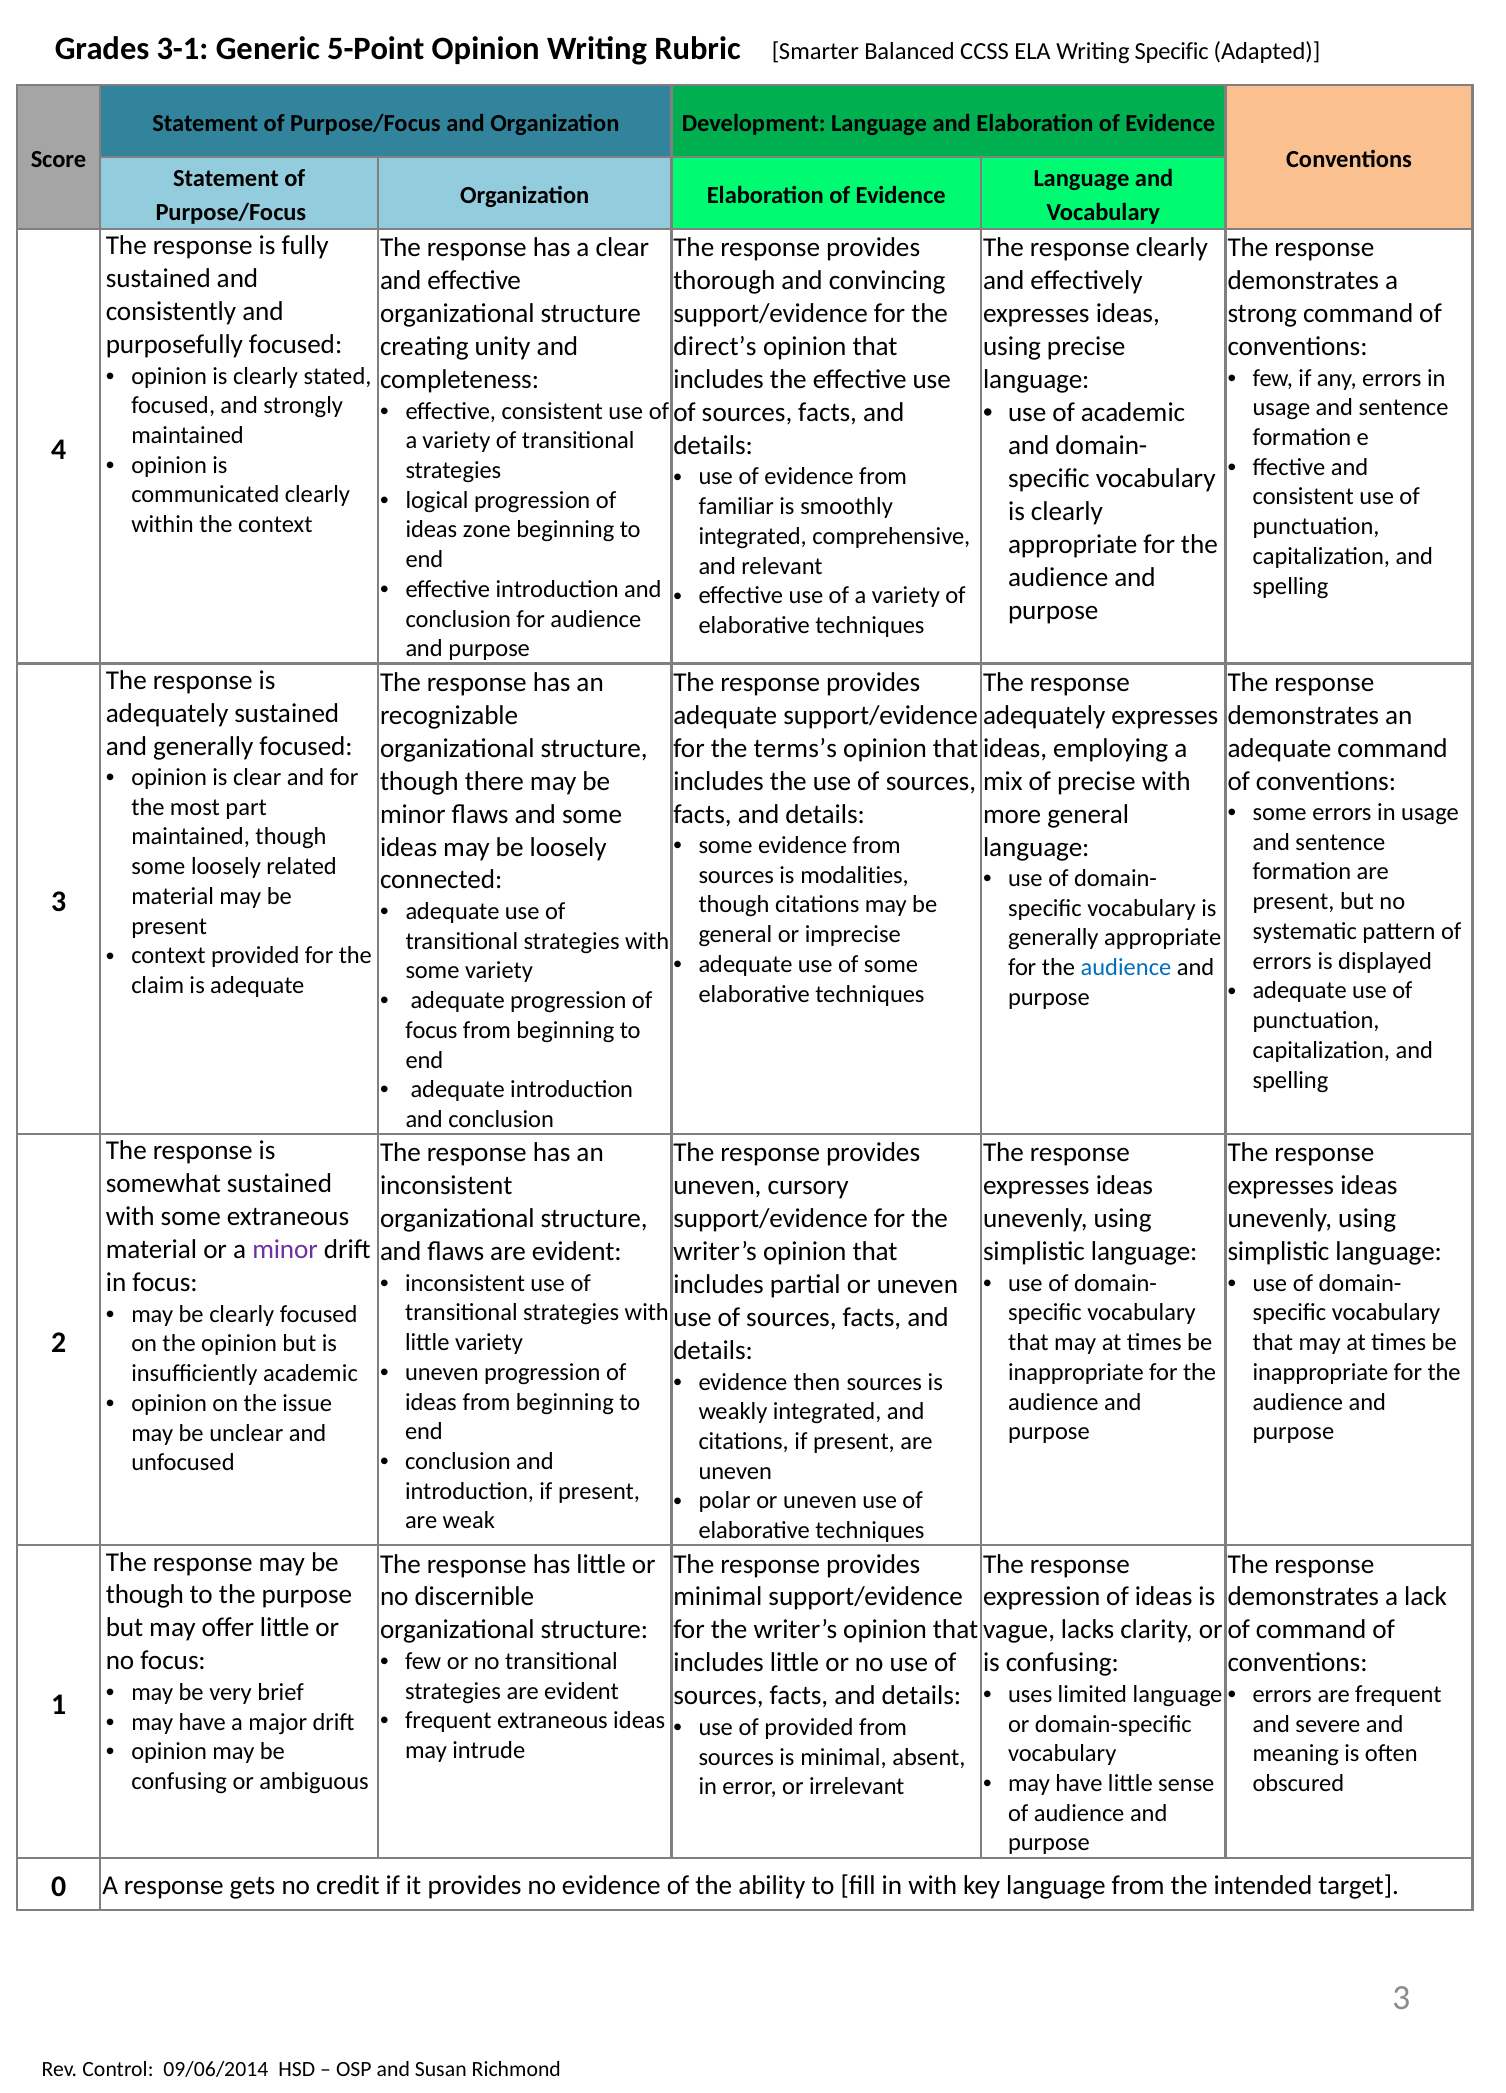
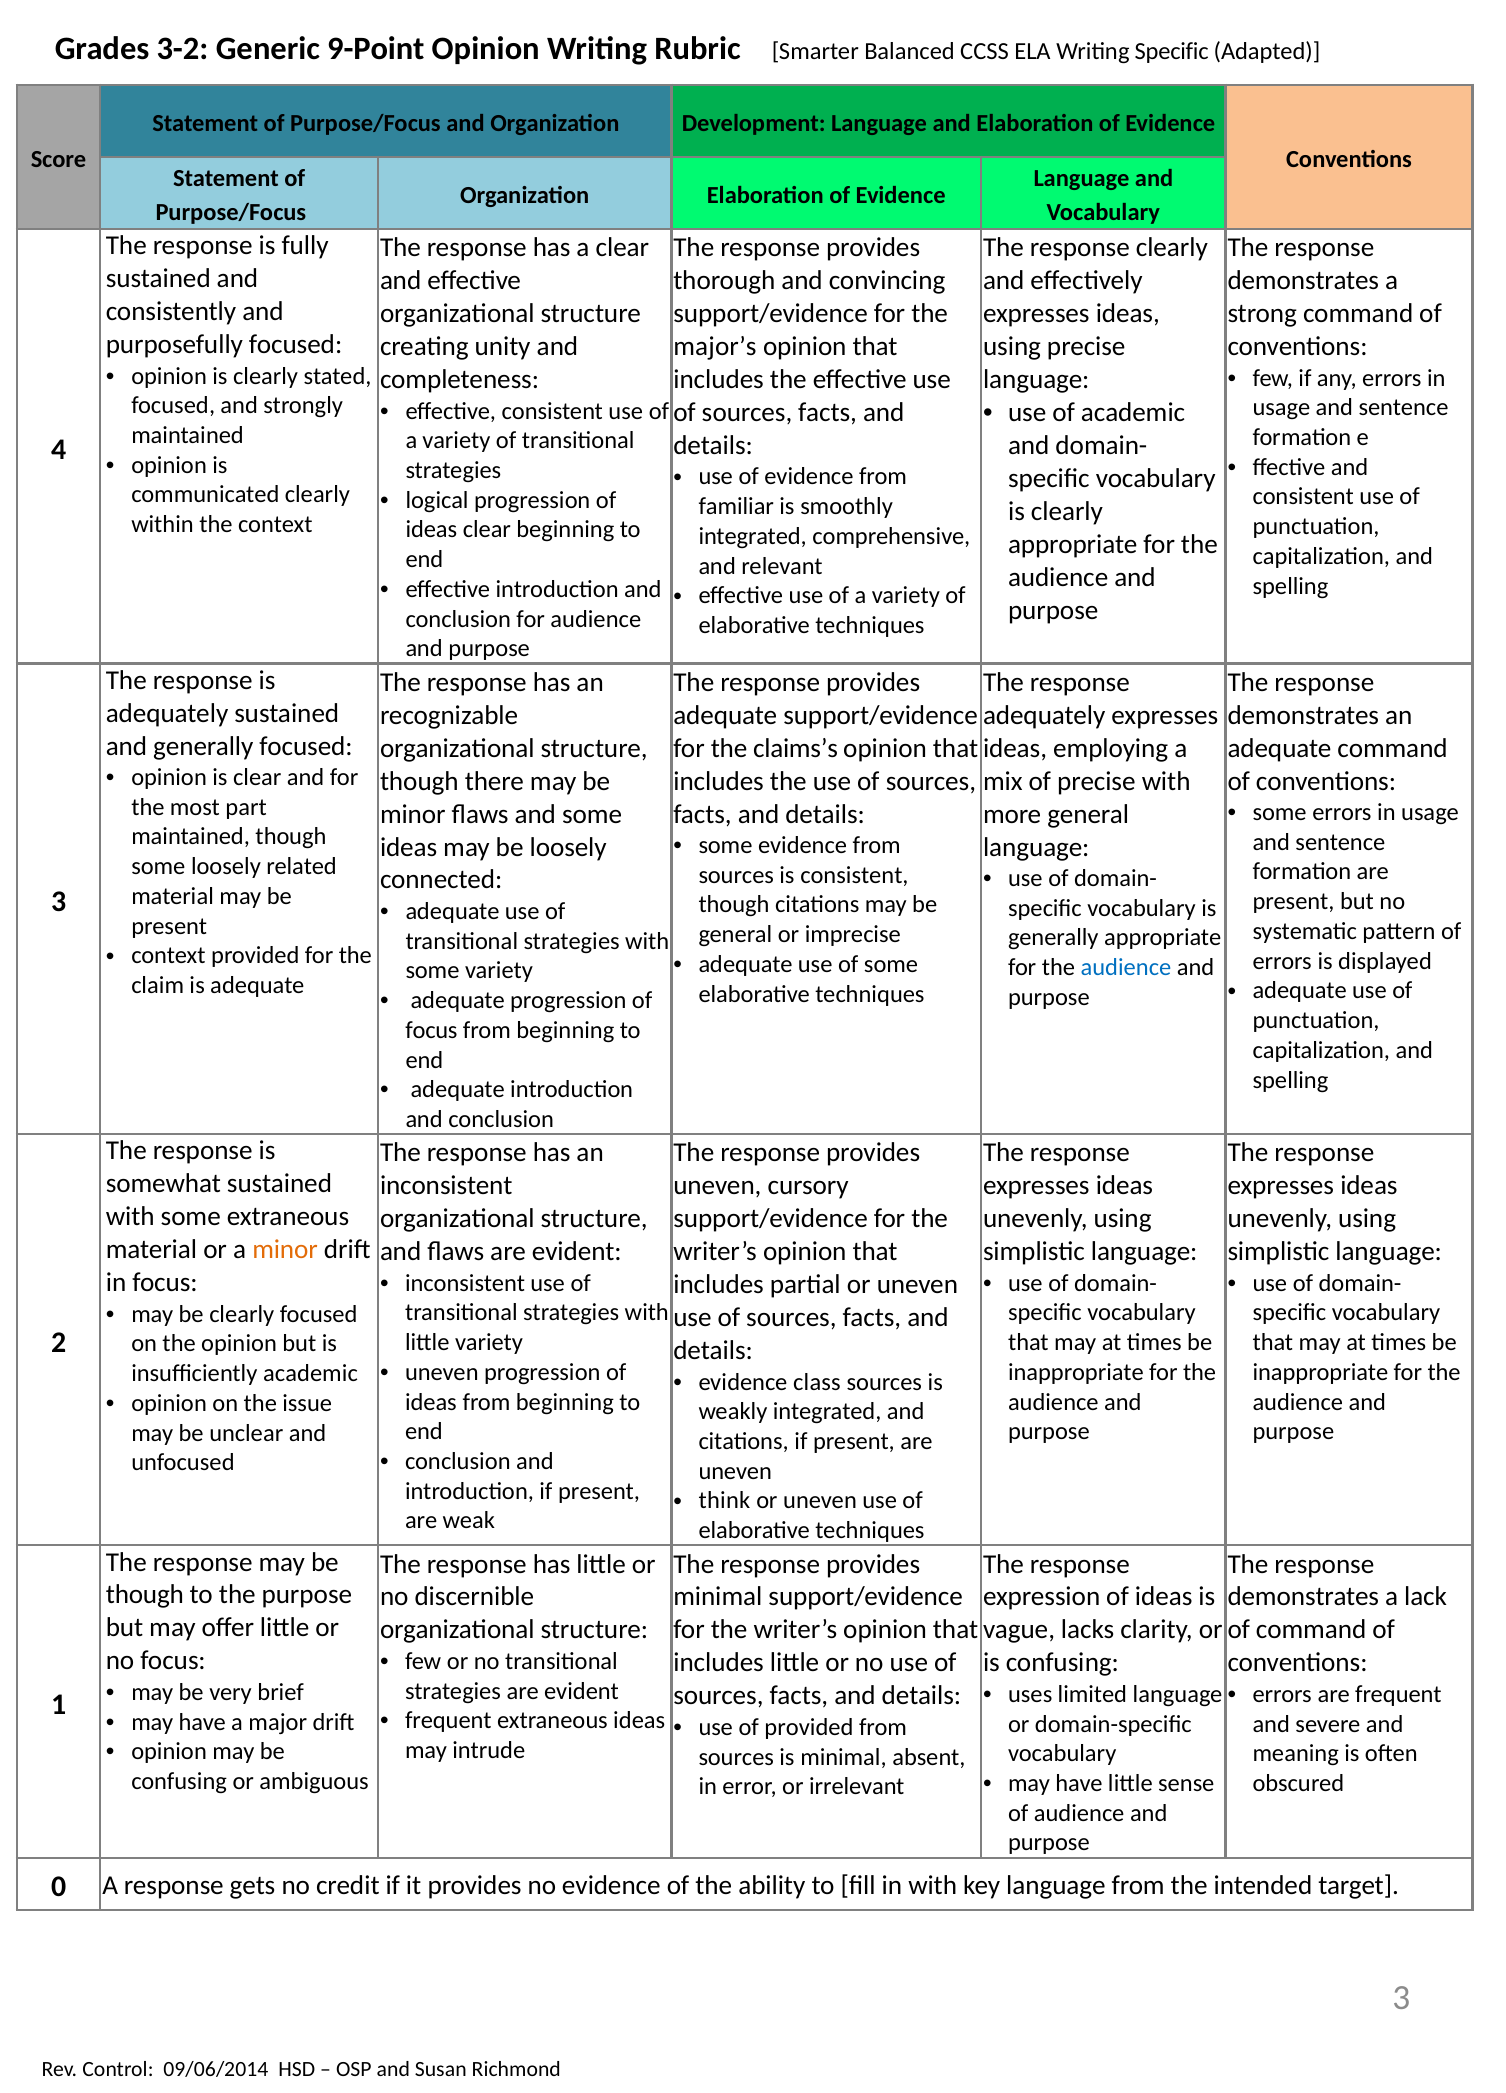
3-1: 3-1 -> 3-2
5-Point: 5-Point -> 9-Point
direct’s: direct’s -> major’s
ideas zone: zone -> clear
terms’s: terms’s -> claims’s
is modalities: modalities -> consistent
minor at (285, 1250) colour: purple -> orange
then: then -> class
polar: polar -> think
